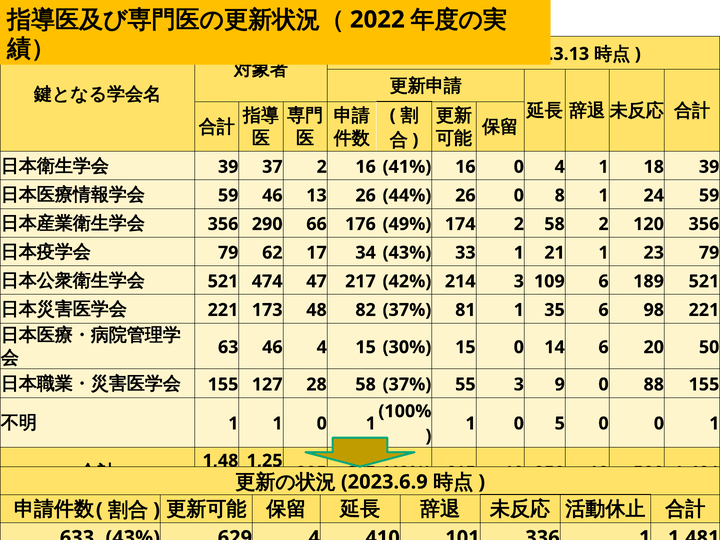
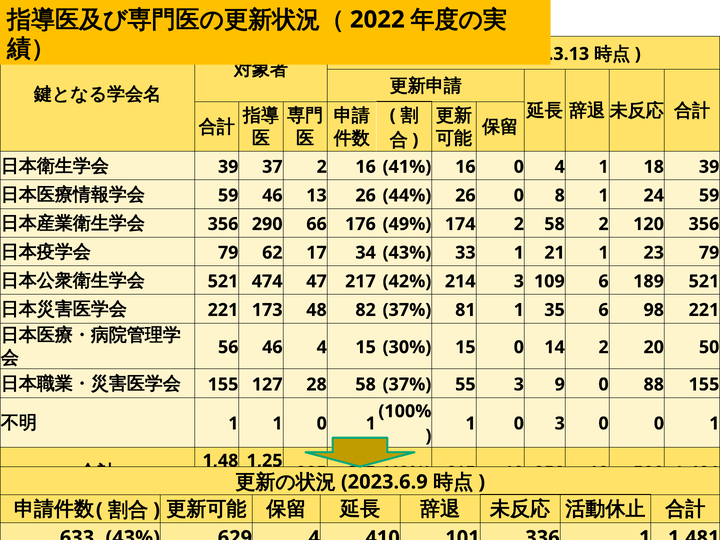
63: 63 -> 56
14 6: 6 -> 2
0 5: 5 -> 3
